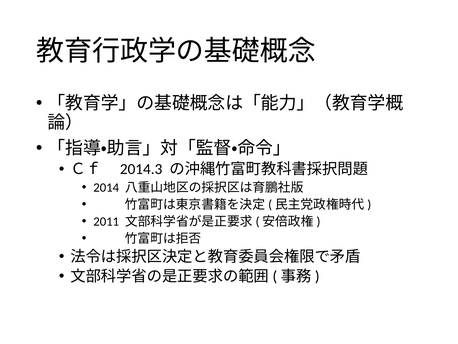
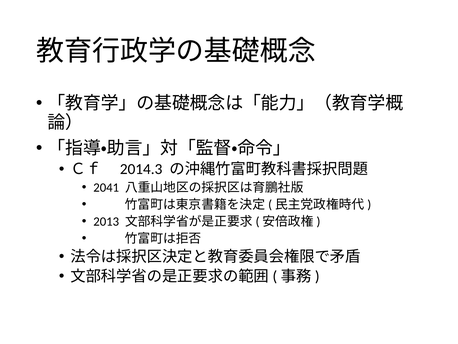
2014: 2014 -> 2041
2011: 2011 -> 2013
